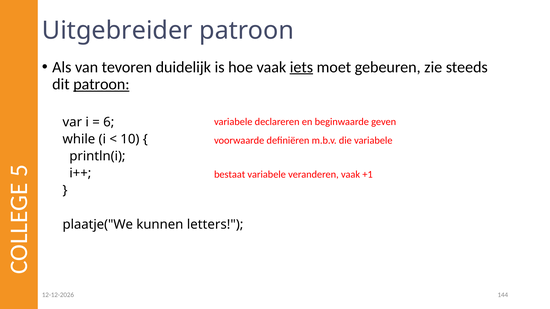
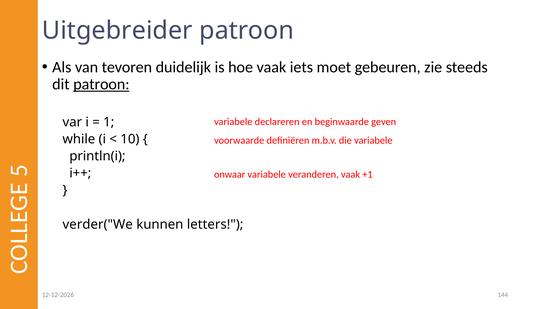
iets underline: present -> none
6: 6 -> 1
bestaat: bestaat -> onwaar
plaatje("We: plaatje("We -> verder("We
